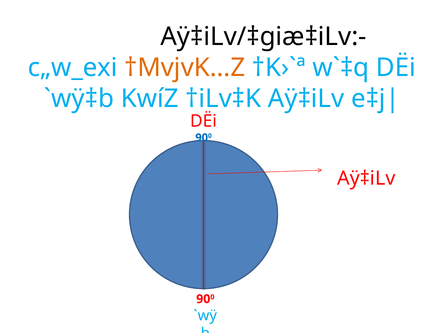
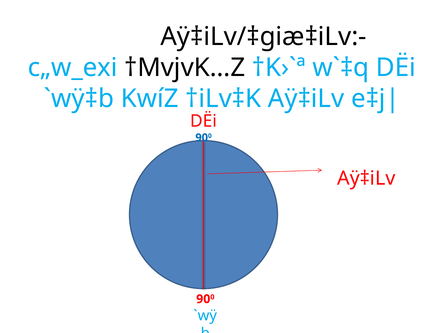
†MvjvK…Z colour: orange -> black
